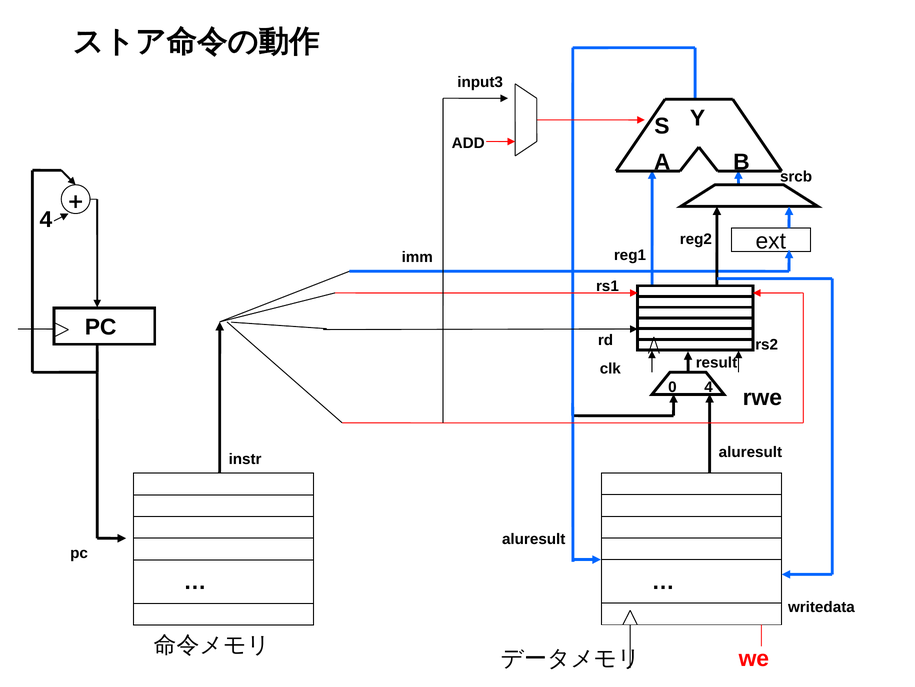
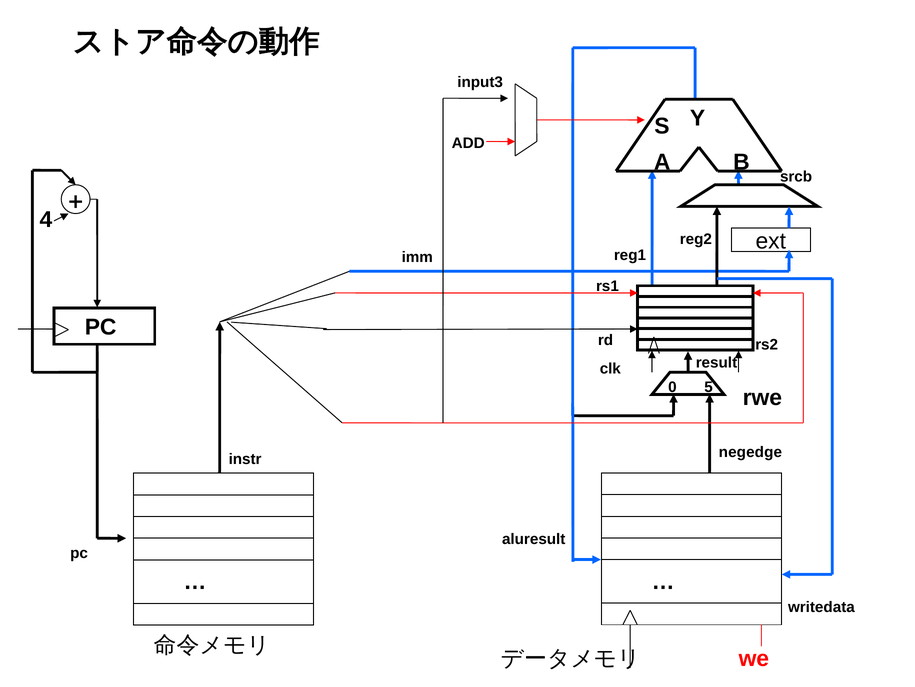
0 4: 4 -> 5
aluresult at (750, 452): aluresult -> negedge
